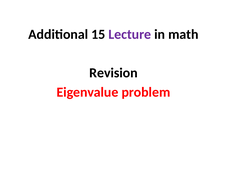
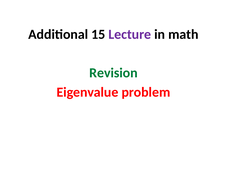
Revision colour: black -> green
